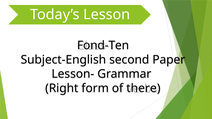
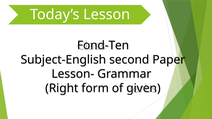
there: there -> given
